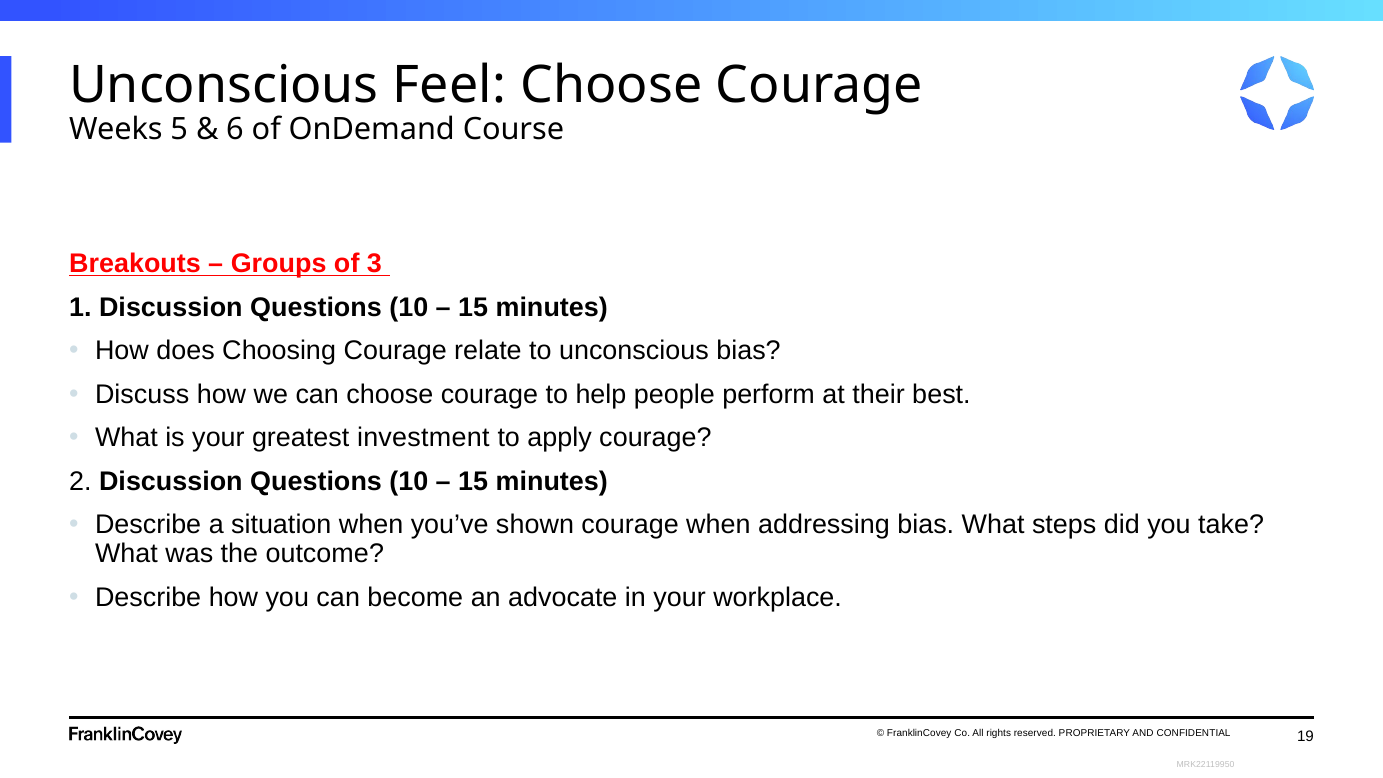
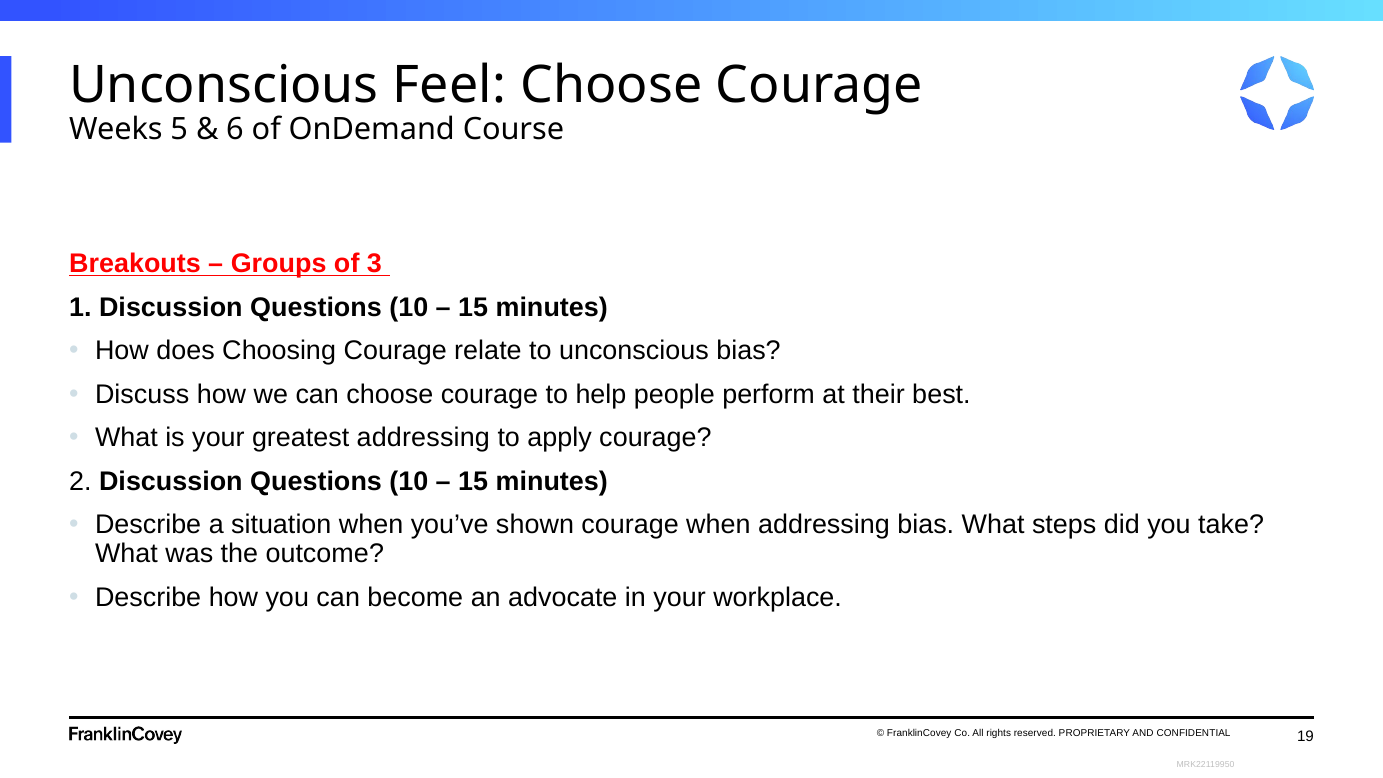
greatest investment: investment -> addressing
